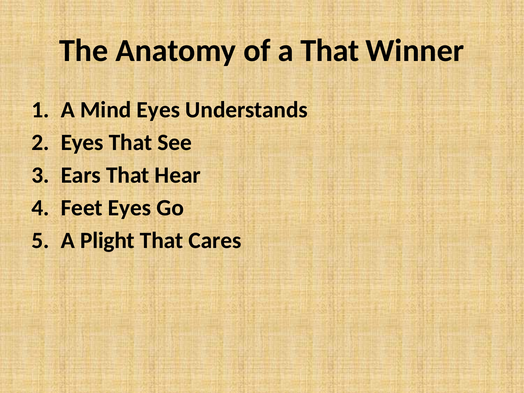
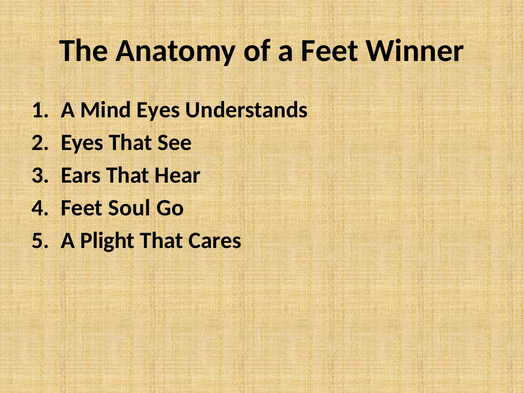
a That: That -> Feet
Feet Eyes: Eyes -> Soul
